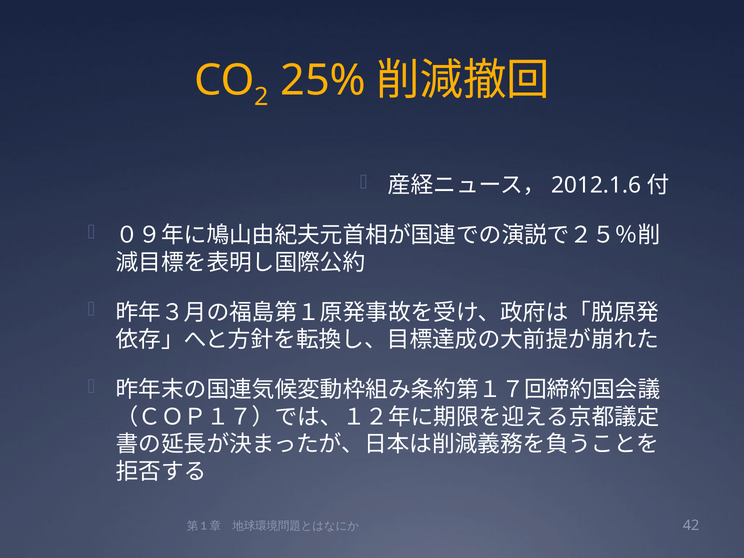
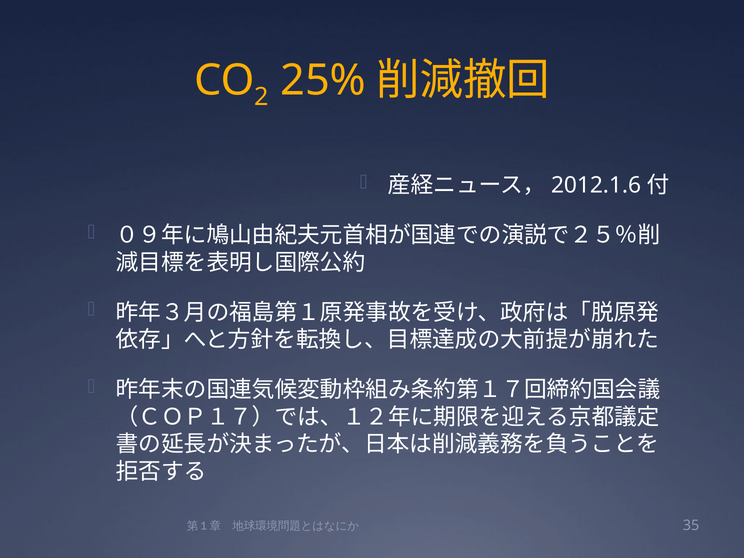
42: 42 -> 35
